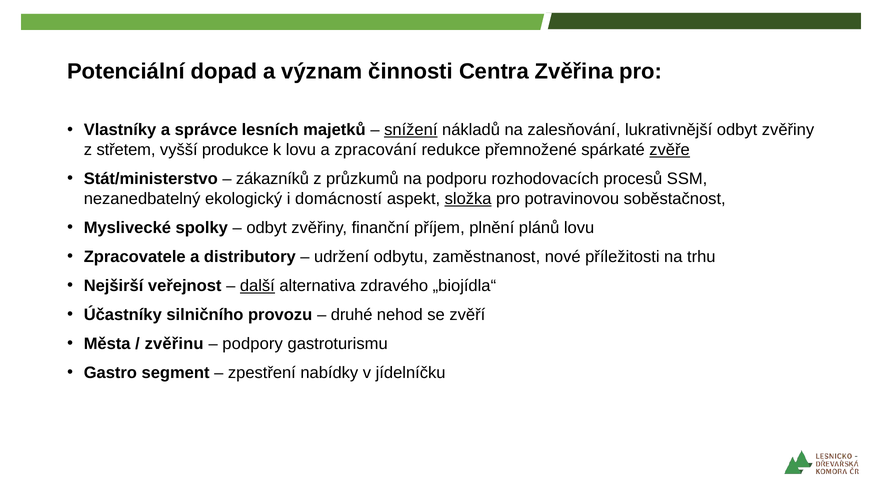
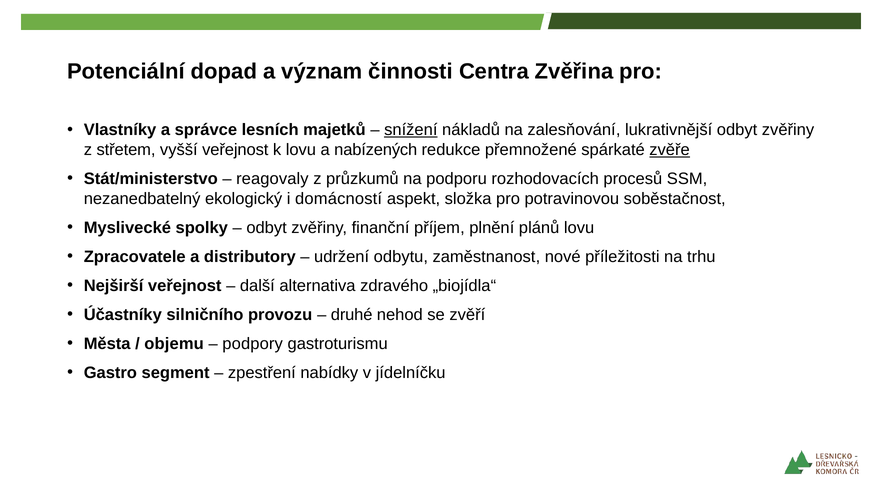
vyšší produkce: produkce -> veřejnost
zpracování: zpracování -> nabízených
zákazníků: zákazníků -> reagovaly
složka underline: present -> none
další underline: present -> none
zvěřinu: zvěřinu -> objemu
